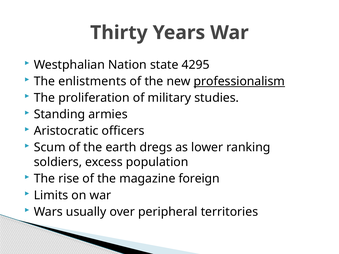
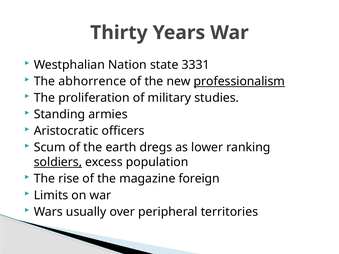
4295: 4295 -> 3331
enlistments: enlistments -> abhorrence
soldiers underline: none -> present
